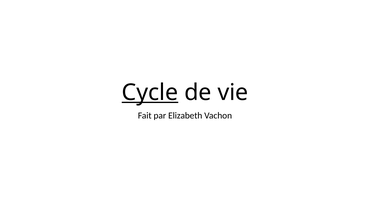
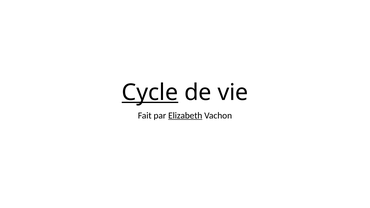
Elizabeth underline: none -> present
